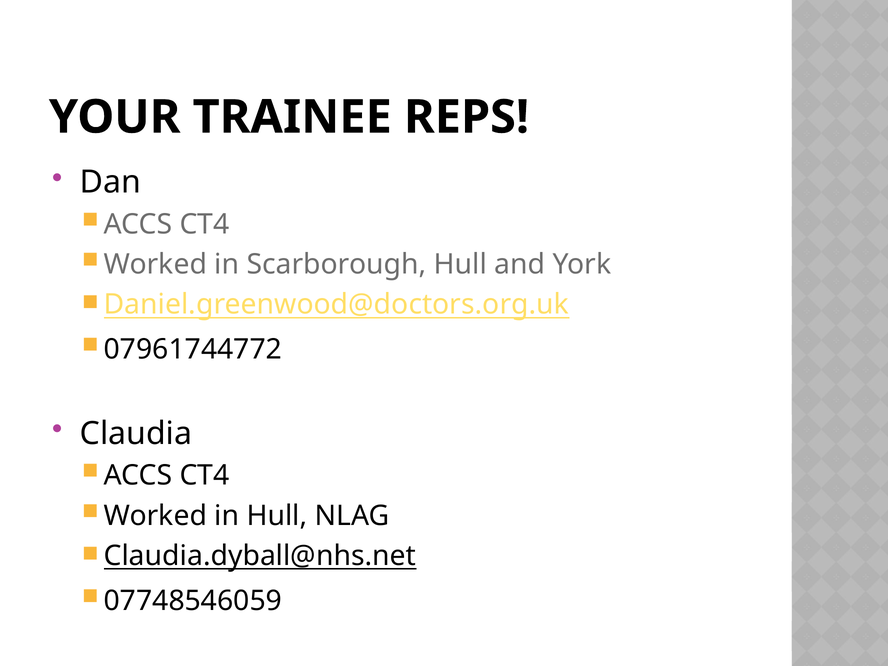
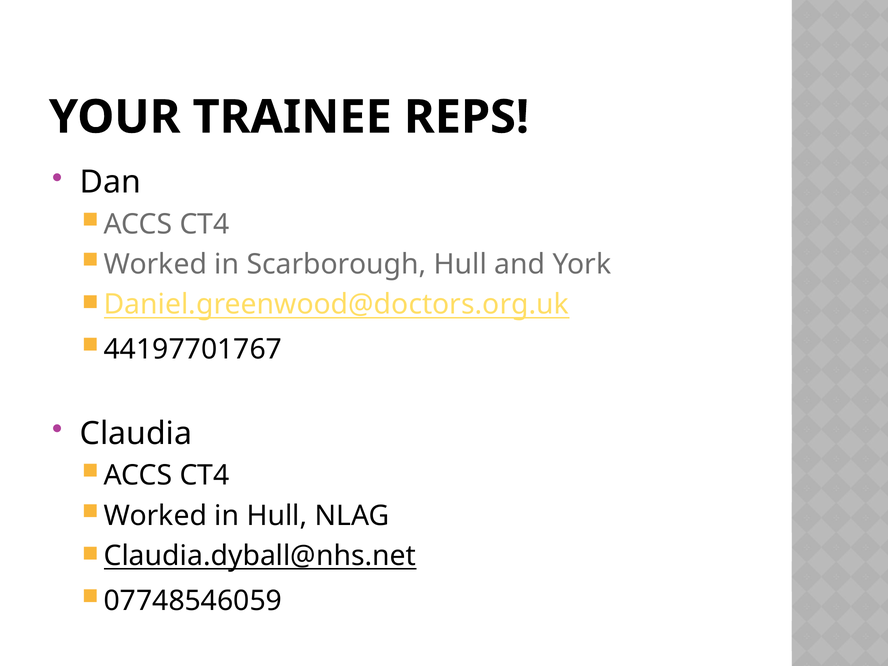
07961744772: 07961744772 -> 44197701767
